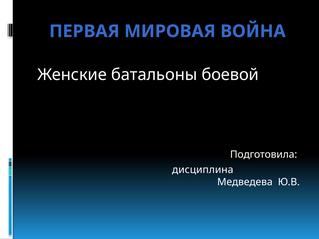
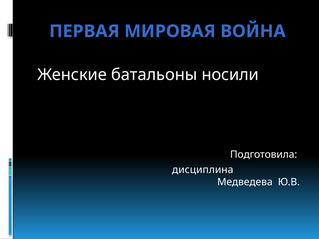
боевой: боевой -> носили
